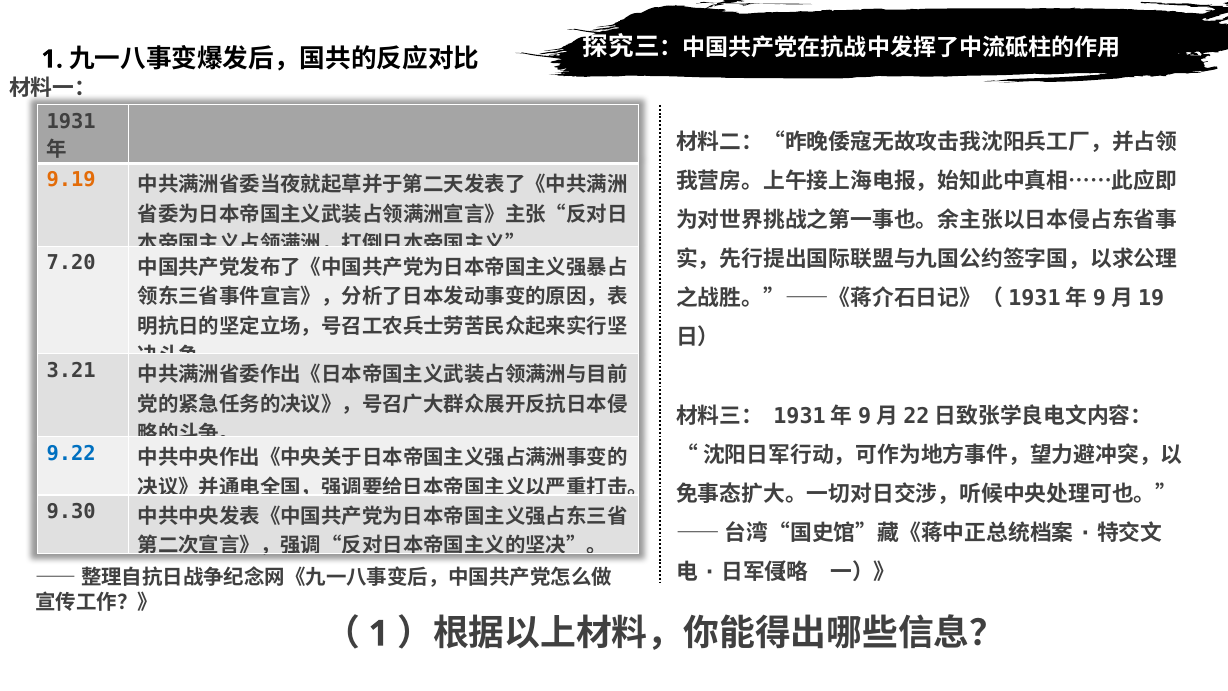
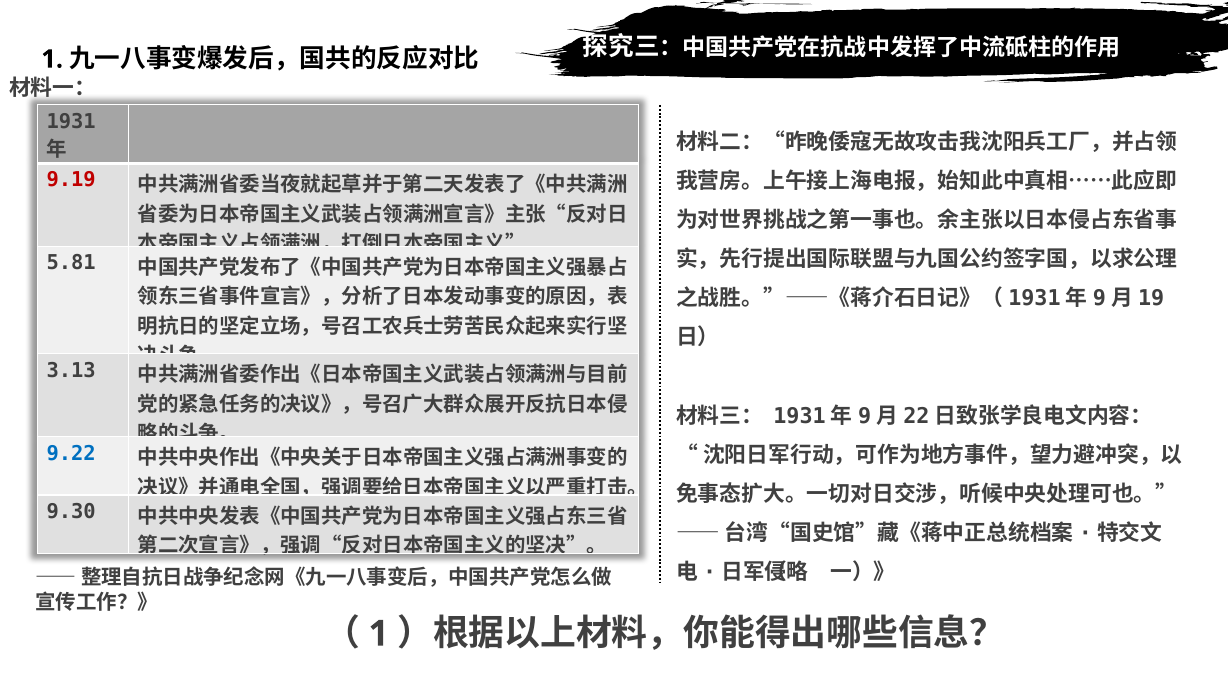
9.19 colour: orange -> red
7.20: 7.20 -> 5.81
3.21: 3.21 -> 3.13
